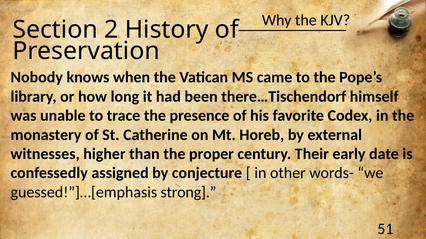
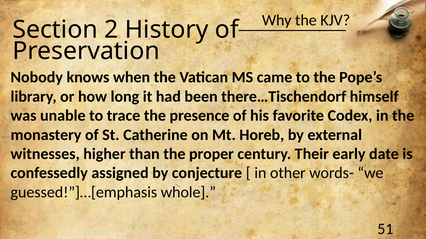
strong: strong -> whole
